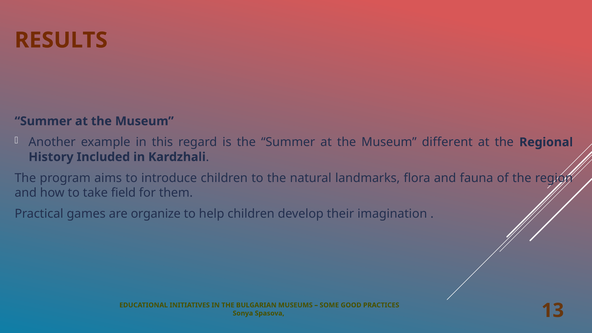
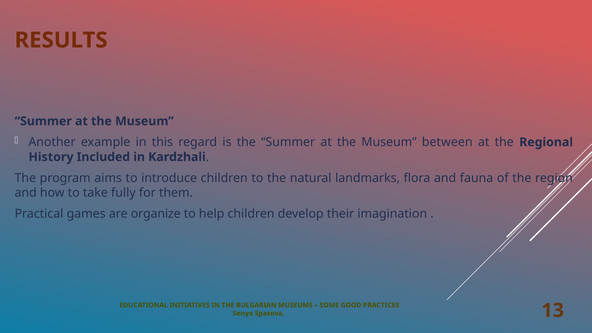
different: different -> between
field: field -> fully
